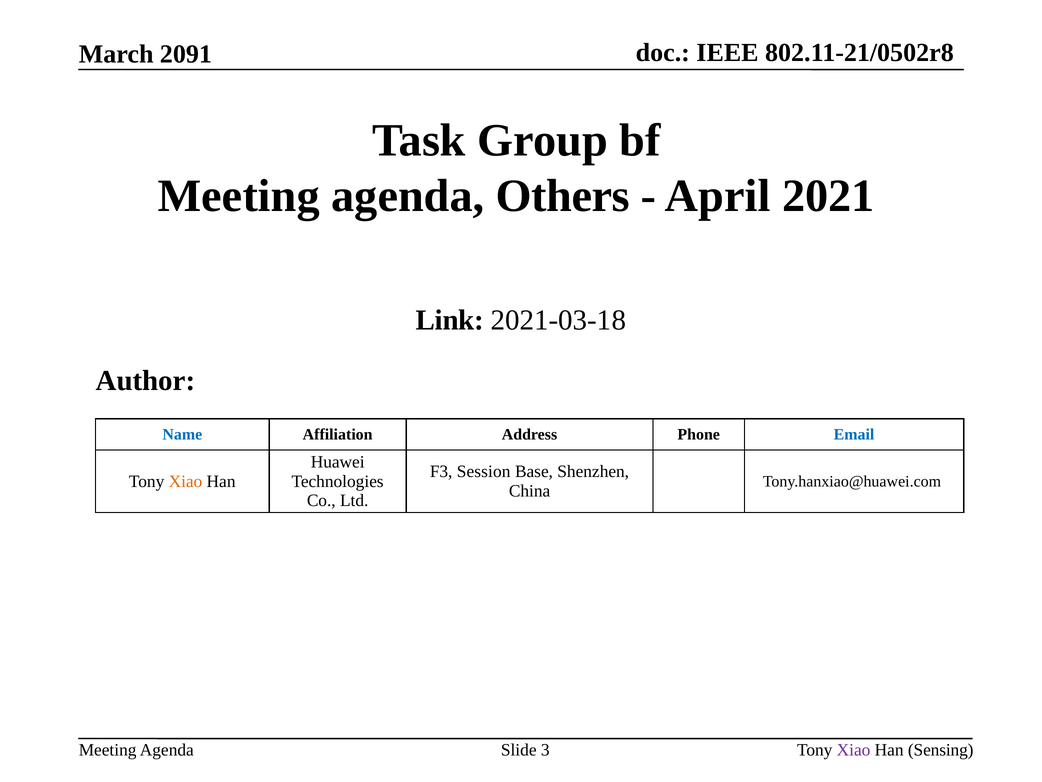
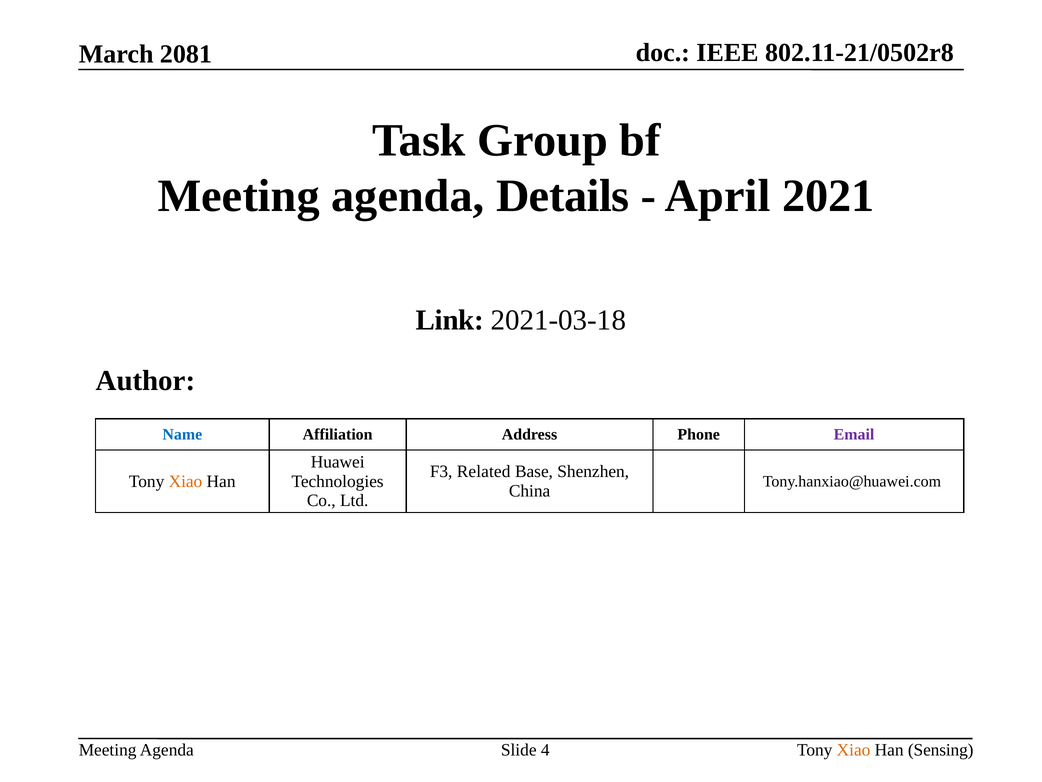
2091: 2091 -> 2081
Others: Others -> Details
Email colour: blue -> purple
Session: Session -> Related
3: 3 -> 4
Xiao at (854, 750) colour: purple -> orange
